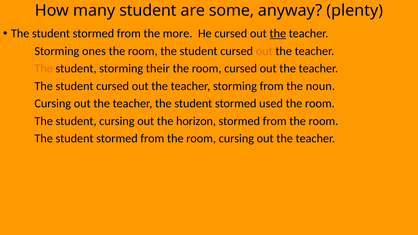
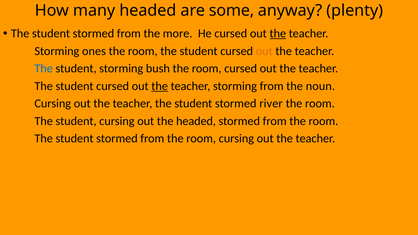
many student: student -> headed
The at (44, 69) colour: orange -> blue
their: their -> bush
the at (160, 86) underline: none -> present
used: used -> river
the horizon: horizon -> headed
